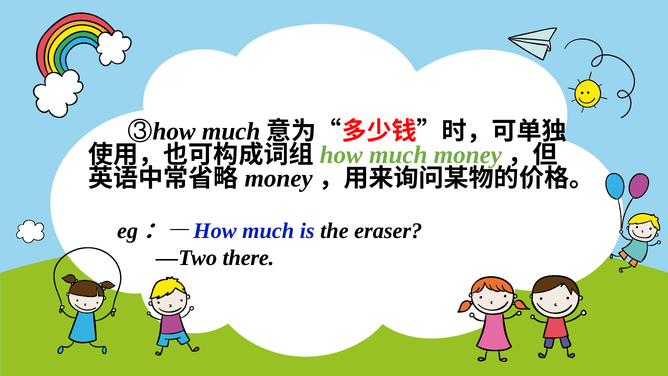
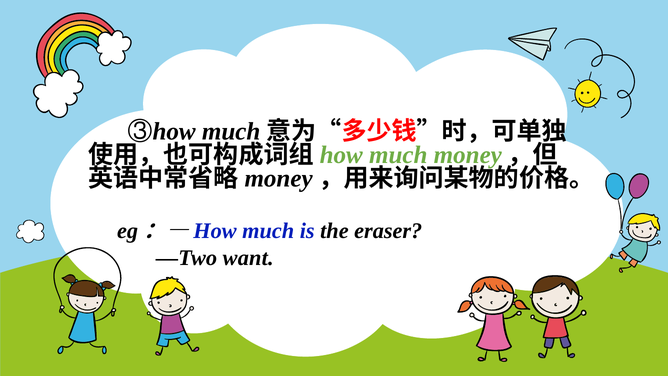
there: there -> want
